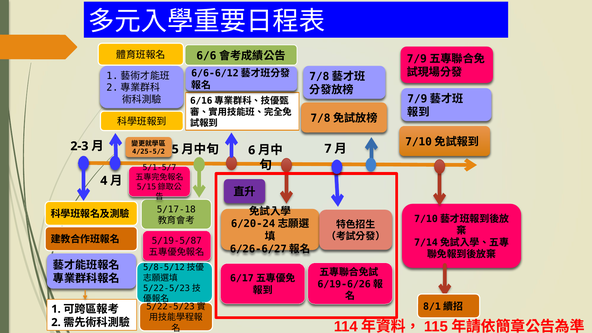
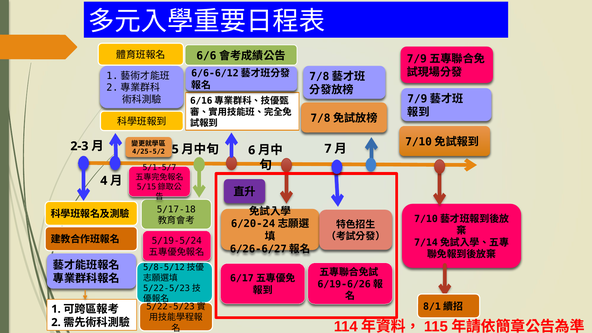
5/19-5/87: 5/19-5/87 -> 5/19-5/24
